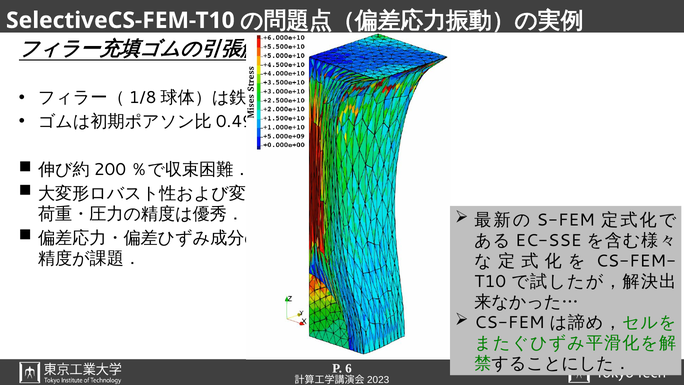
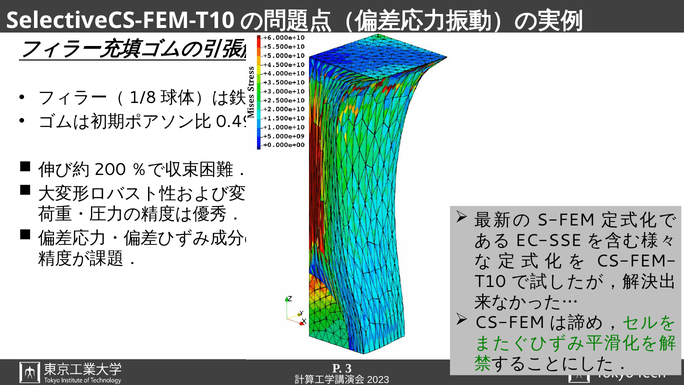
6: 6 -> 3
